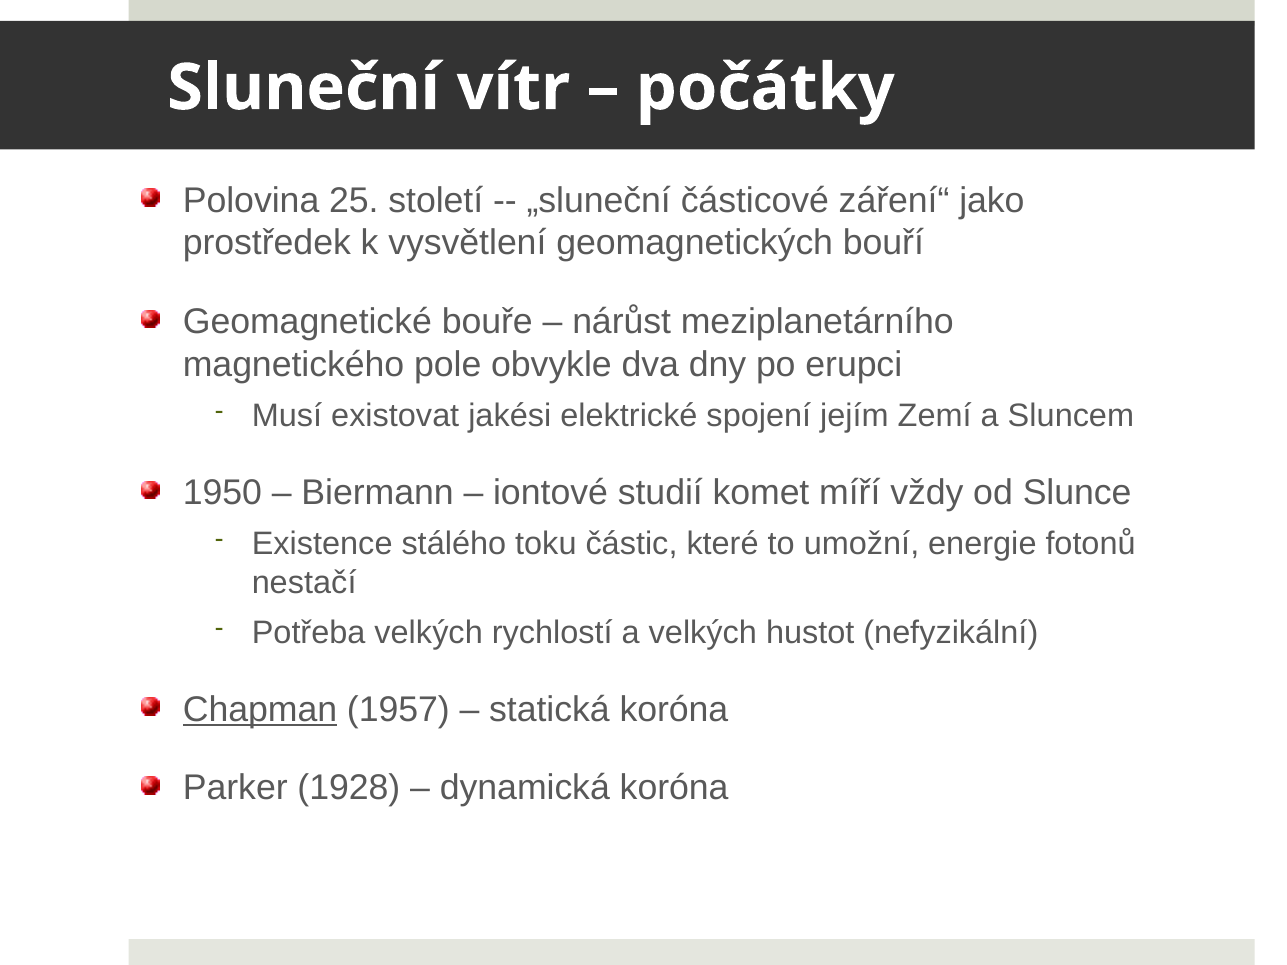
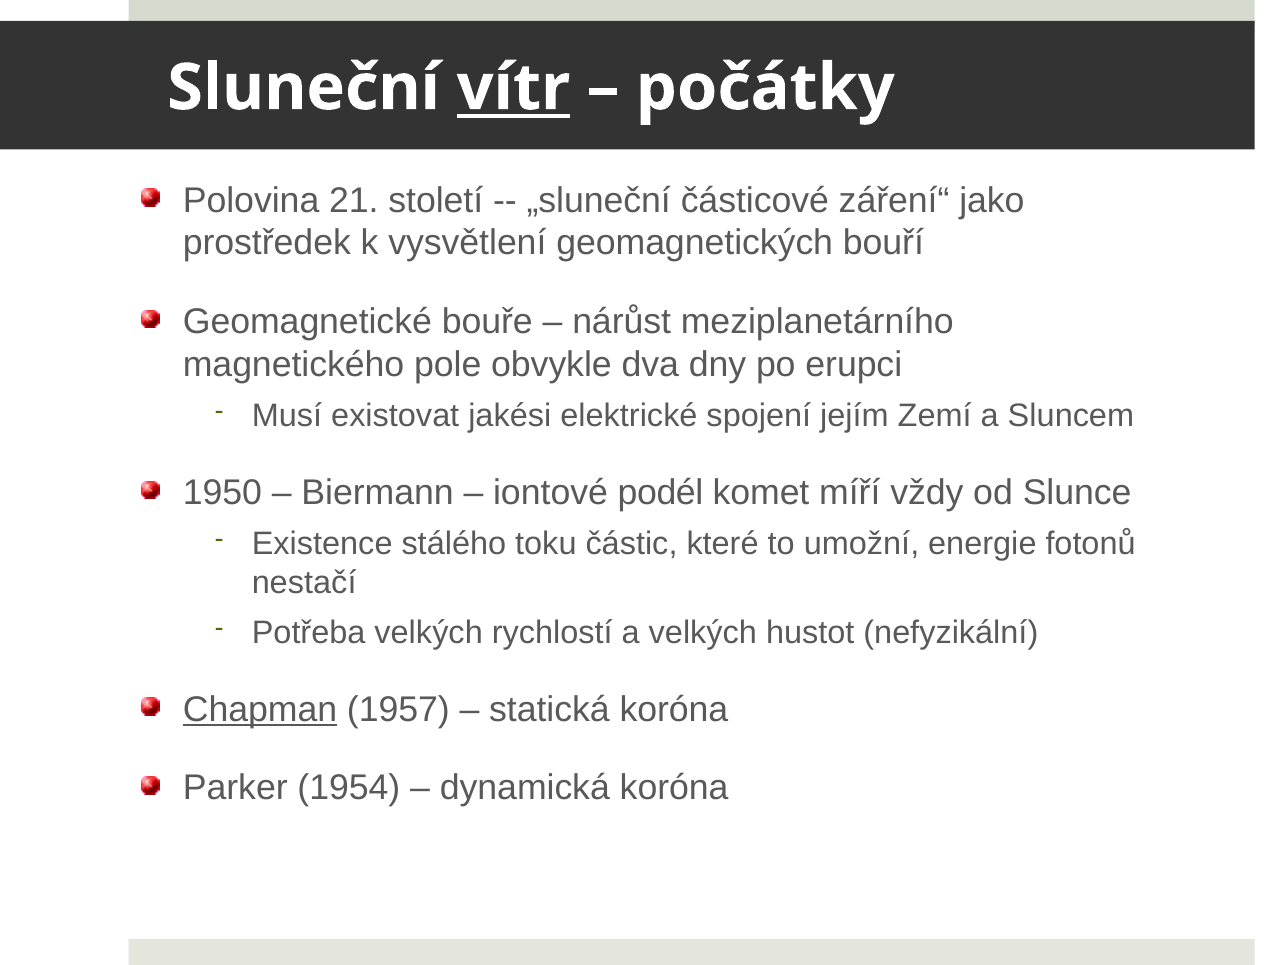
vítr underline: none -> present
25: 25 -> 21
studií: studií -> podél
1928: 1928 -> 1954
